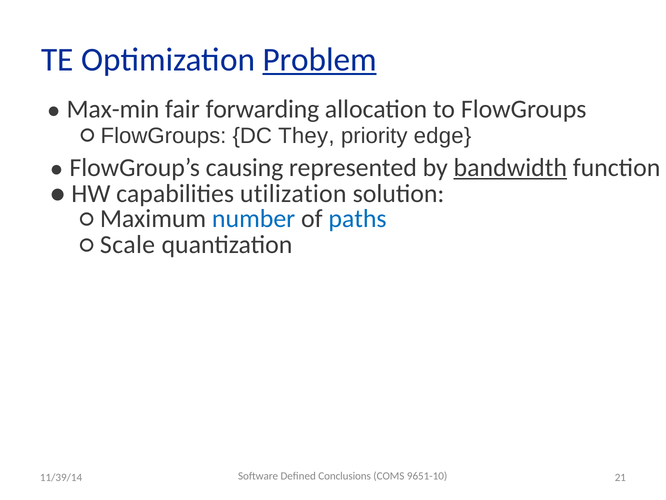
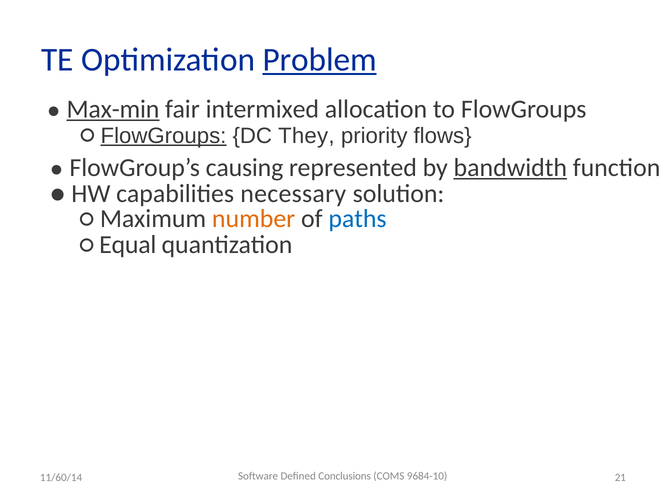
Max-min underline: none -> present
forwarding: forwarding -> intermixed
FlowGroups at (163, 136) underline: none -> present
edge: edge -> flows
utilization: utilization -> necessary
number colour: blue -> orange
Scale: Scale -> Equal
9651-10: 9651-10 -> 9684-10
11/39/14: 11/39/14 -> 11/60/14
